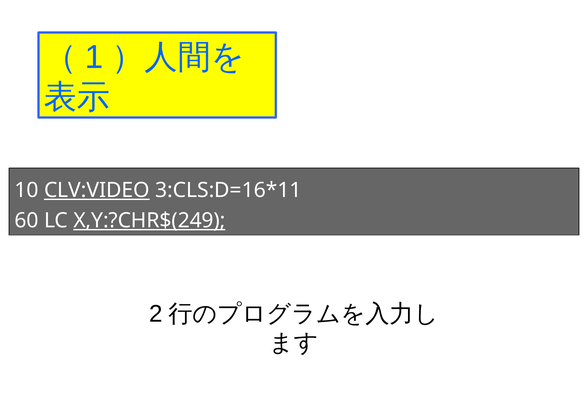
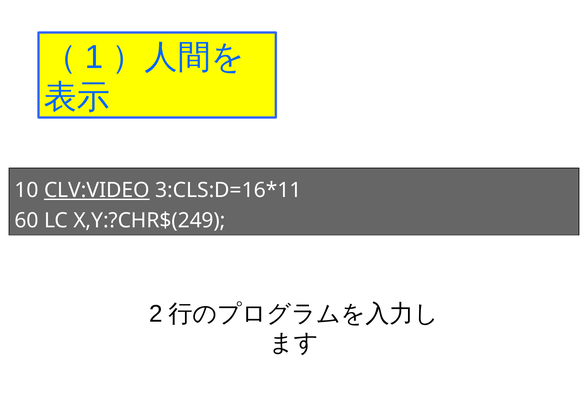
X,Y:?CHR$(249 underline: present -> none
